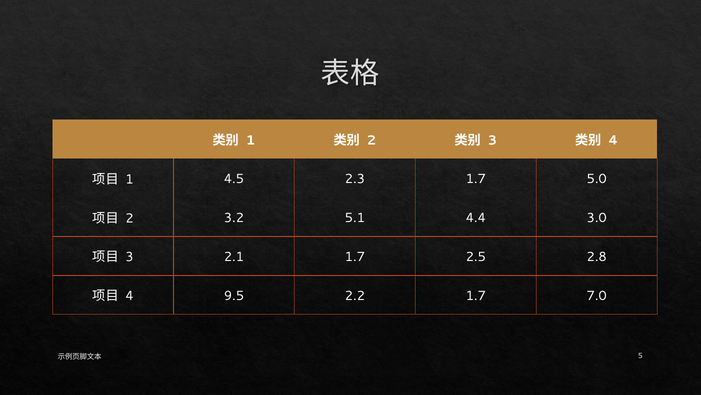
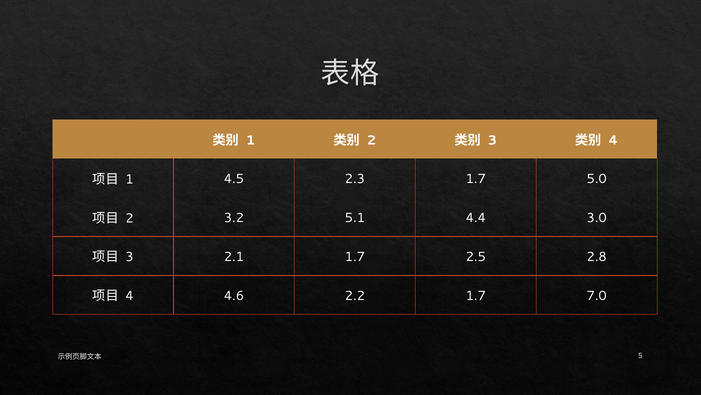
9.5​: 9.5​ -> 4.6​
